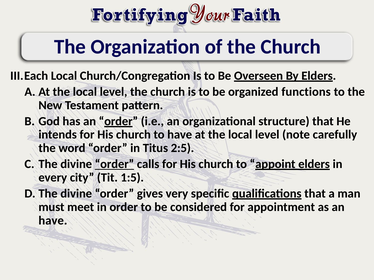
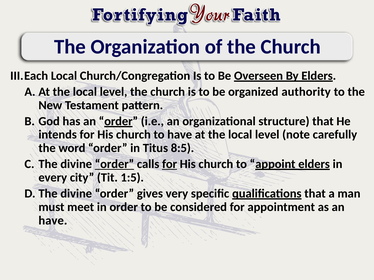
functions: functions -> authority
2:5: 2:5 -> 8:5
for at (170, 164) underline: none -> present
